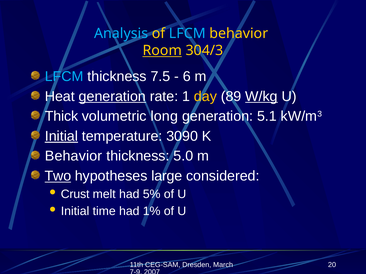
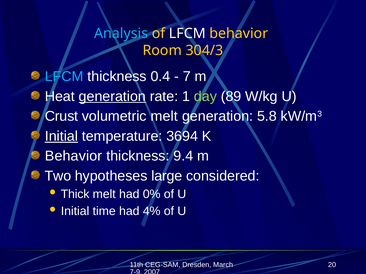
LFCM at (187, 33) colour: light blue -> white
Room underline: present -> none
7.5: 7.5 -> 0.4
6: 6 -> 7
day colour: yellow -> light green
W/kg underline: present -> none
Thick: Thick -> Crust
volumetric long: long -> melt
5.1: 5.1 -> 5.8
3090: 3090 -> 3694
5.0: 5.0 -> 9.4
Two underline: present -> none
Crust: Crust -> Thick
5%: 5% -> 0%
1%: 1% -> 4%
